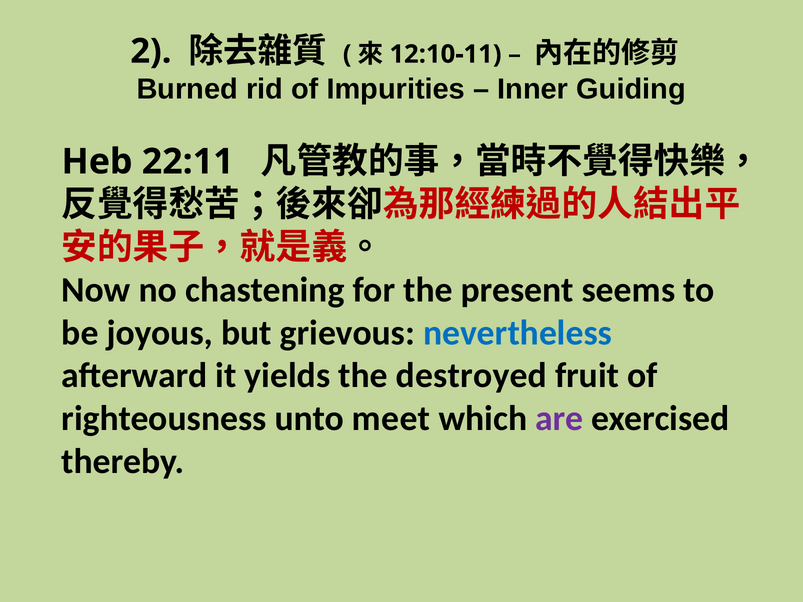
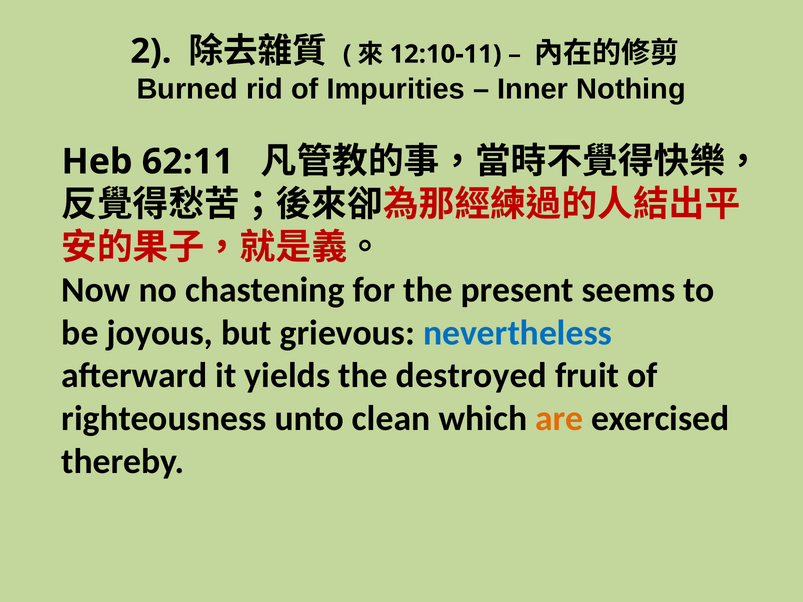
Guiding: Guiding -> Nothing
22:11: 22:11 -> 62:11
meet: meet -> clean
are colour: purple -> orange
